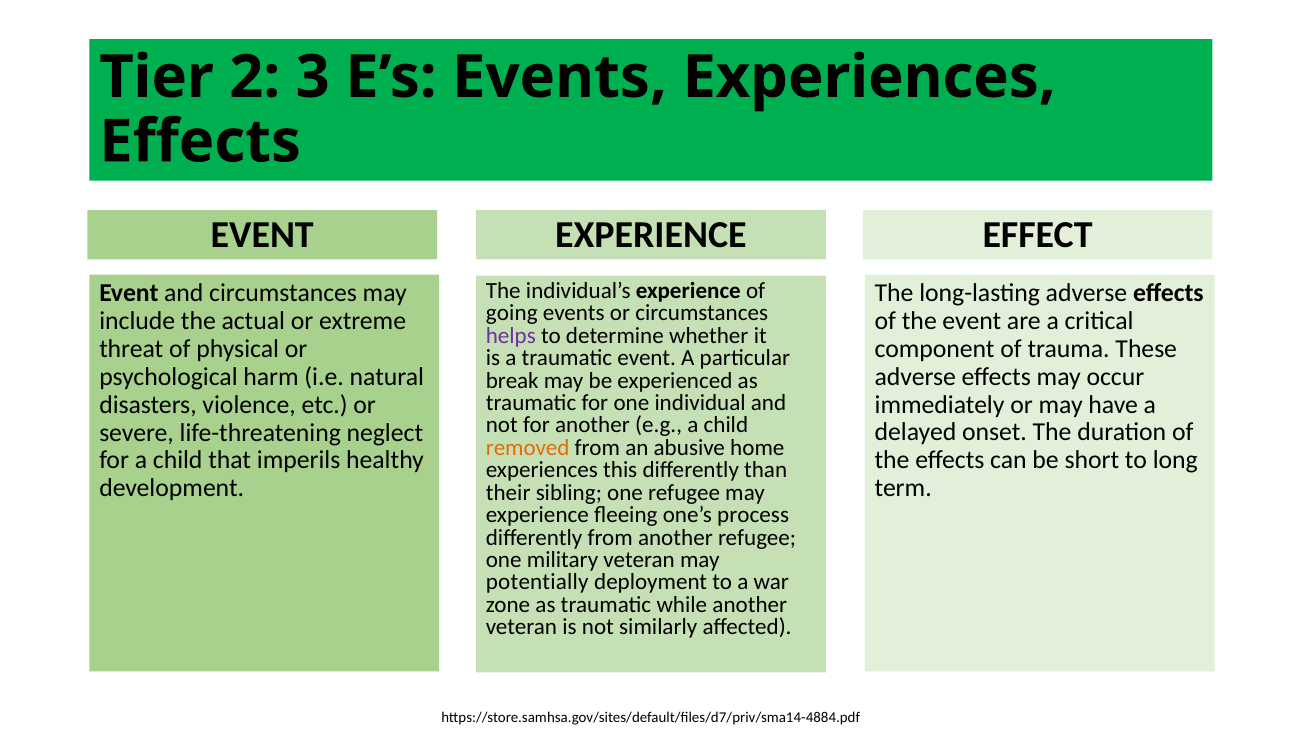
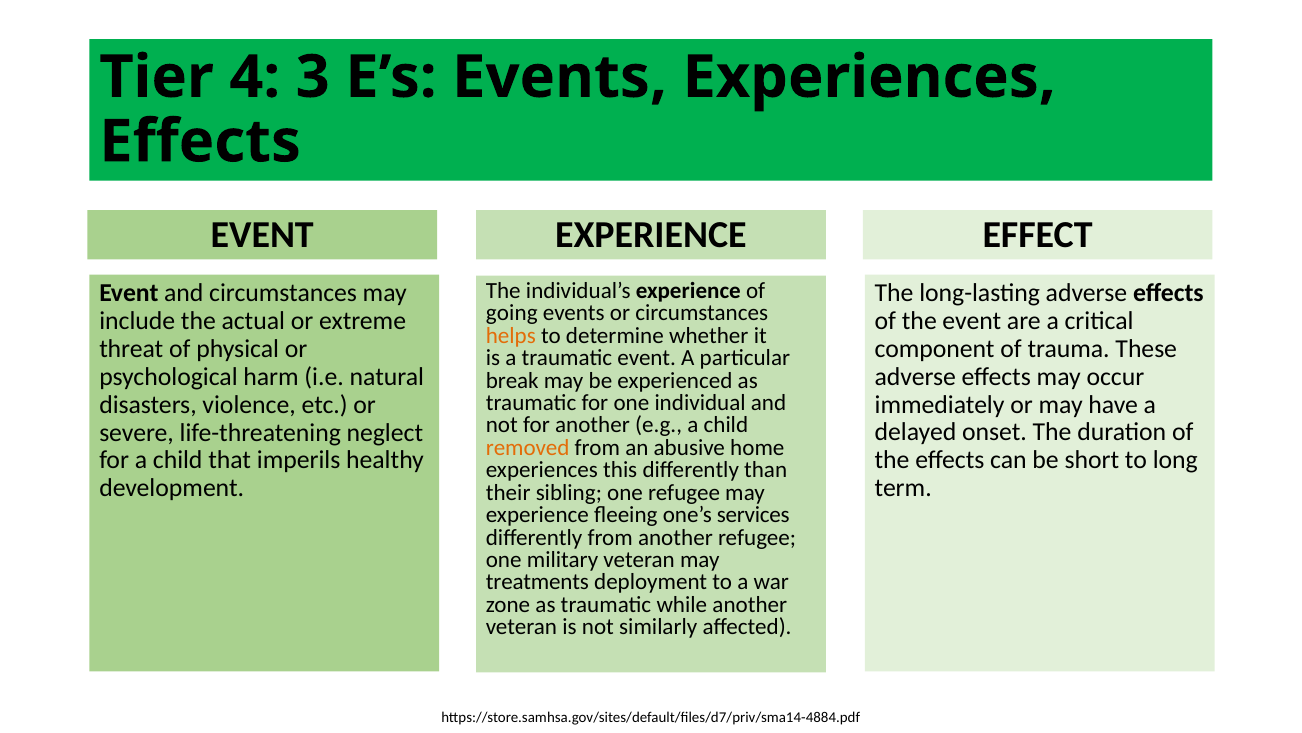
2: 2 -> 4
helps colour: purple -> orange
process: process -> services
potentially: potentially -> treatments
